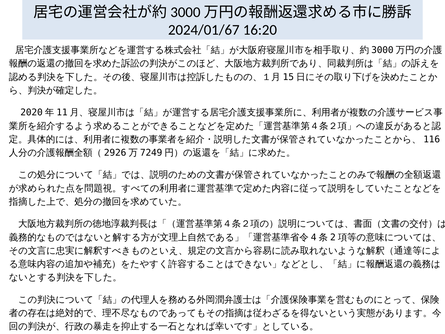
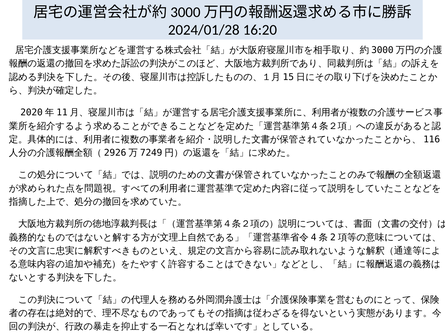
2024/01/67: 2024/01/67 -> 2024/01/28
